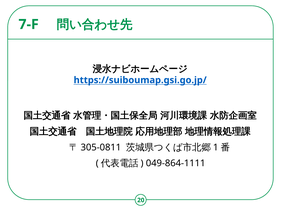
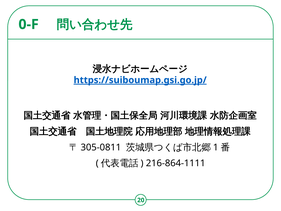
7-F: 7-F -> 0-F
https://suiboumap.gsi.go.jp/ underline: none -> present
049-864-1111: 049-864-1111 -> 216-864-1111
